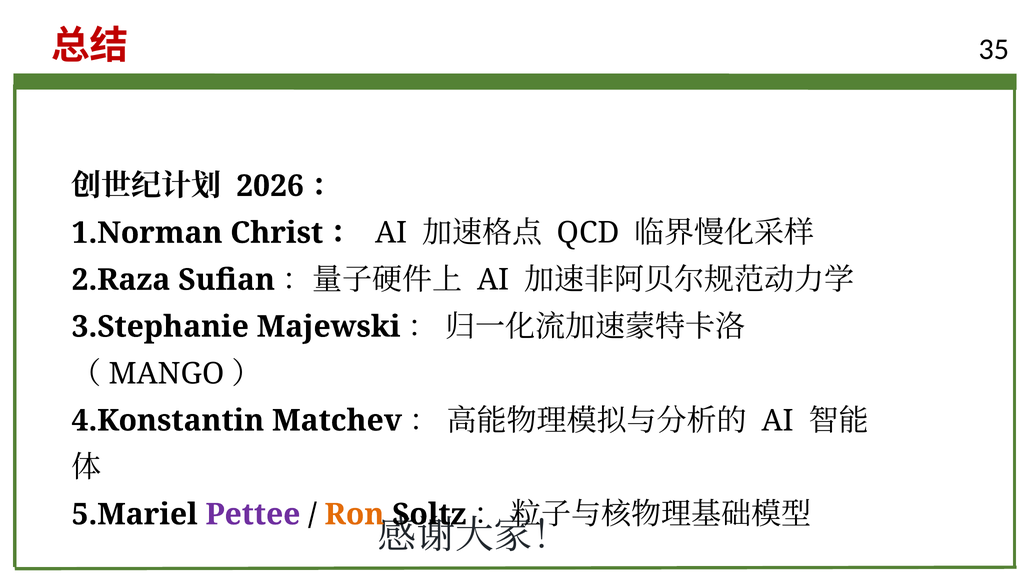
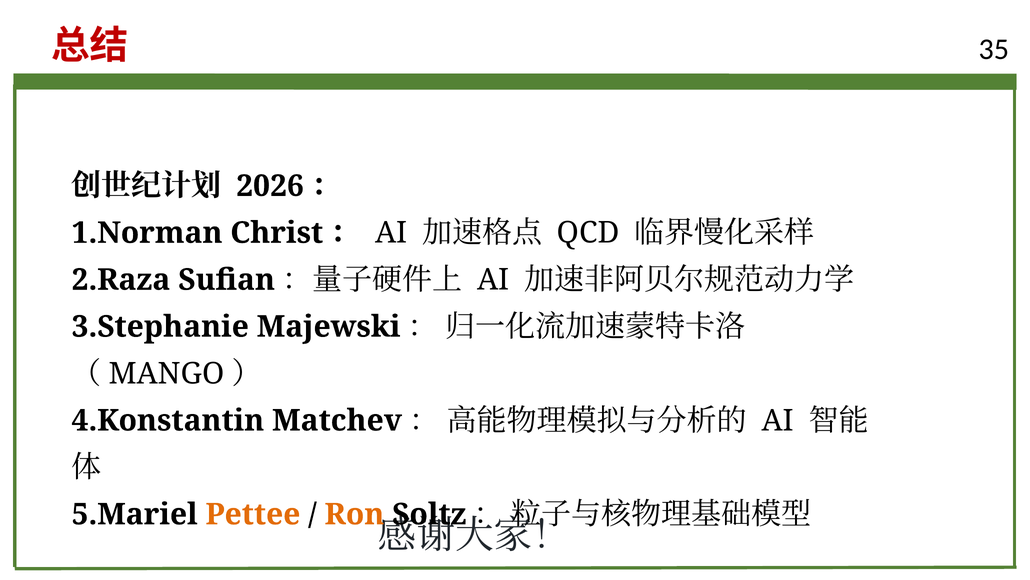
Pettee colour: purple -> orange
